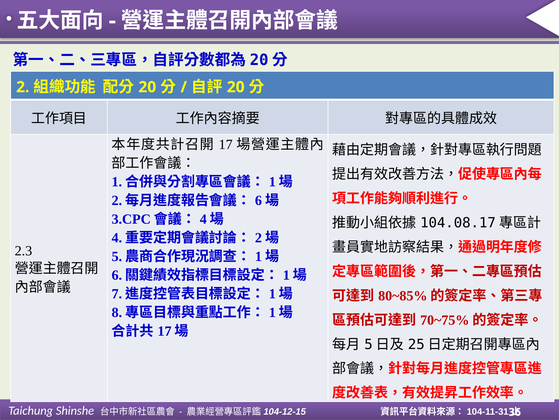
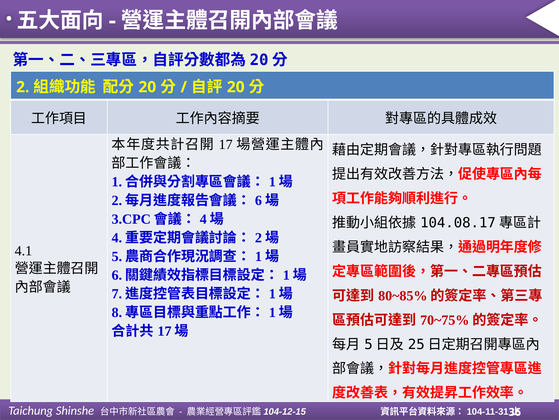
2.3: 2.3 -> 4.1
